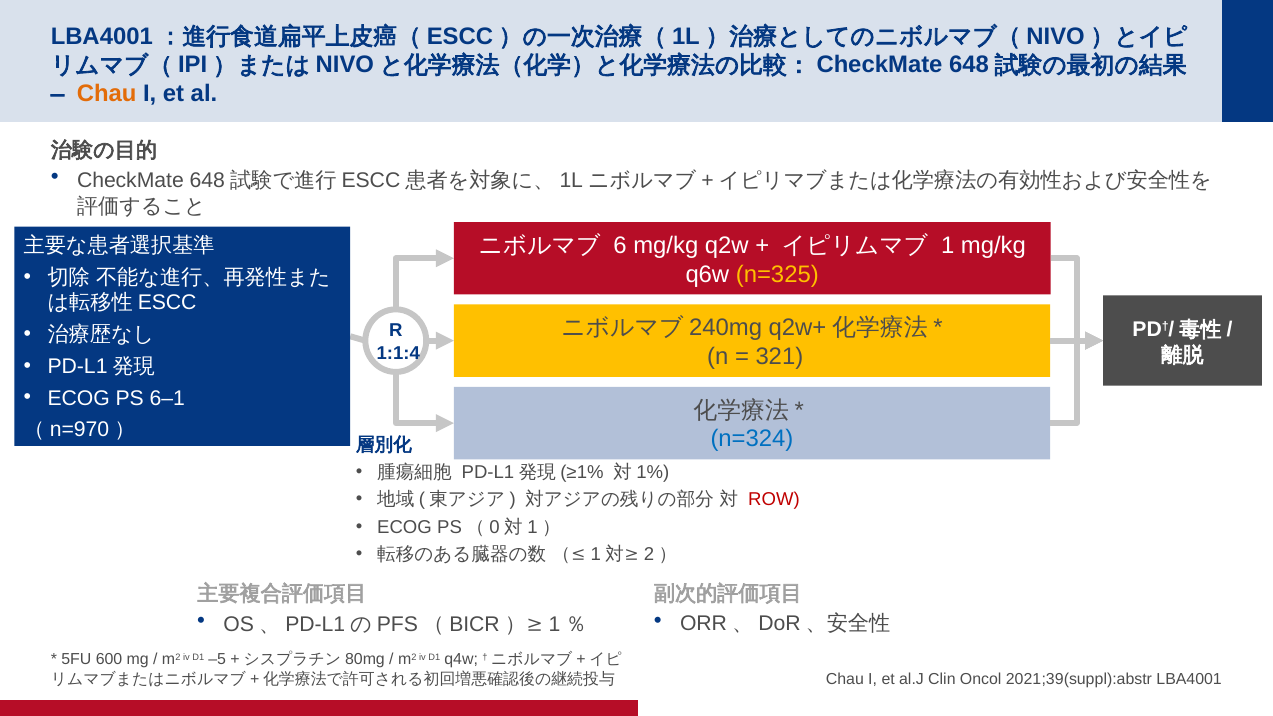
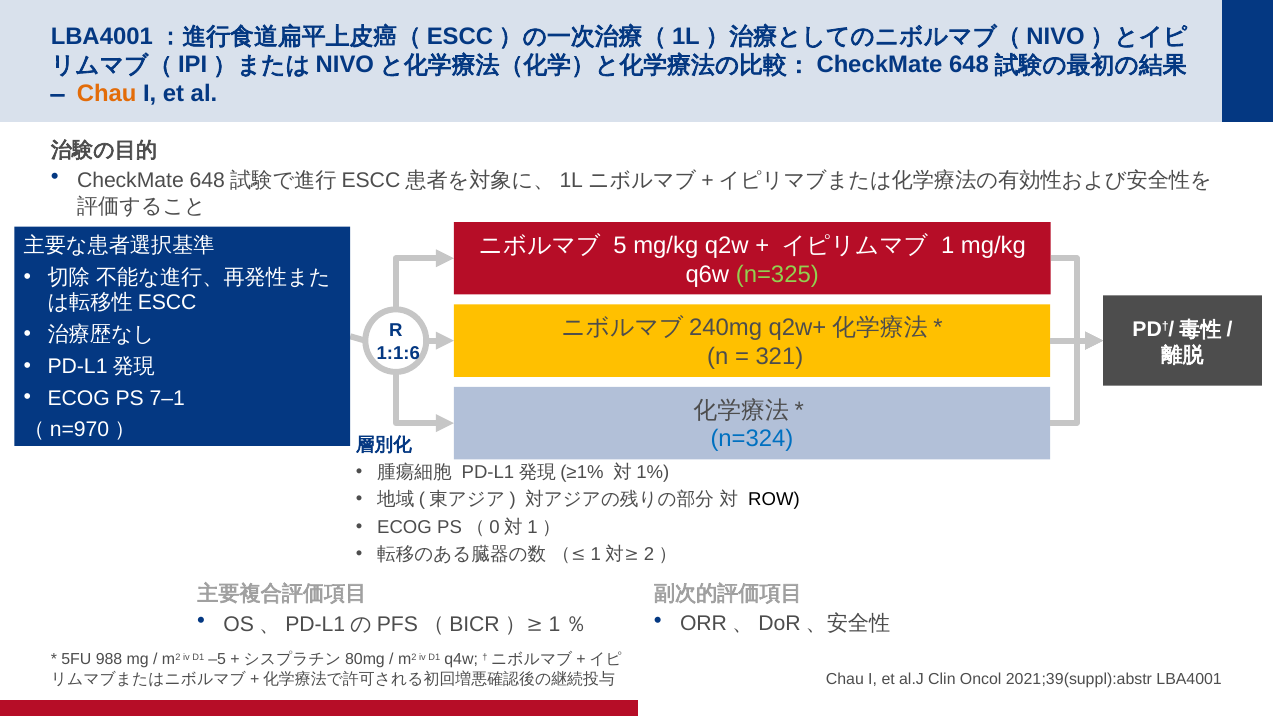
6: 6 -> 5
n=325 colour: yellow -> light green
1:1:4: 1:1:4 -> 1:1:6
6–1: 6–1 -> 7–1
ROW colour: red -> black
600: 600 -> 988
